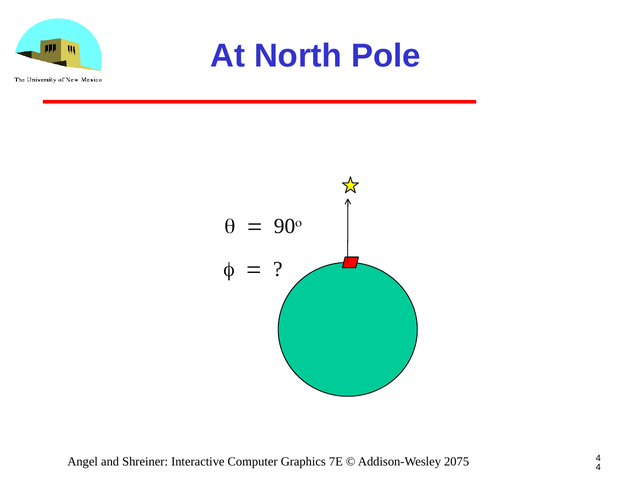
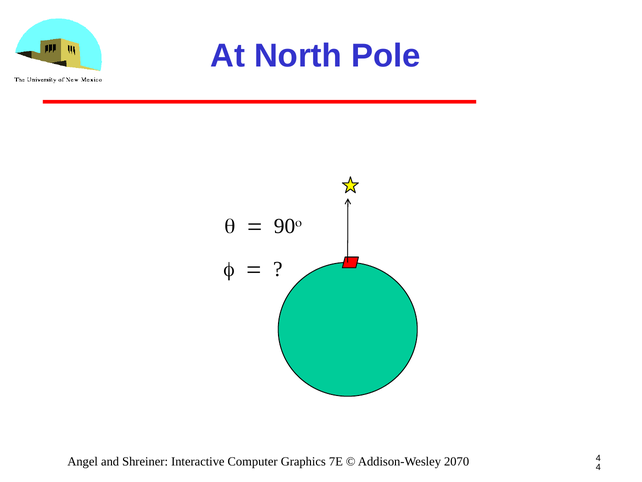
2075: 2075 -> 2070
